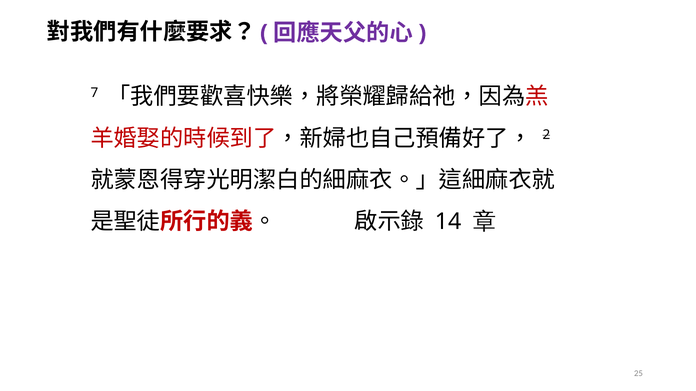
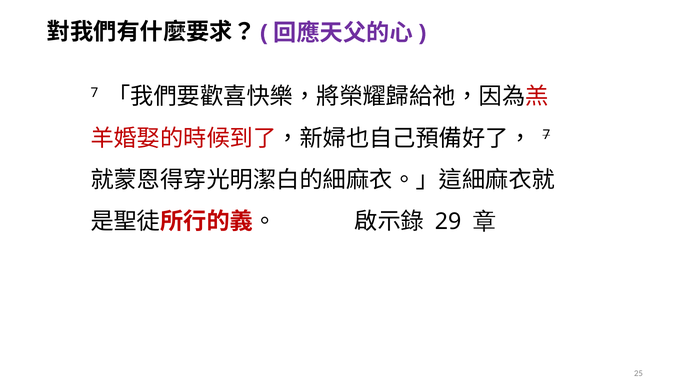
2 at (546, 135): 2 -> 7
14: 14 -> 29
